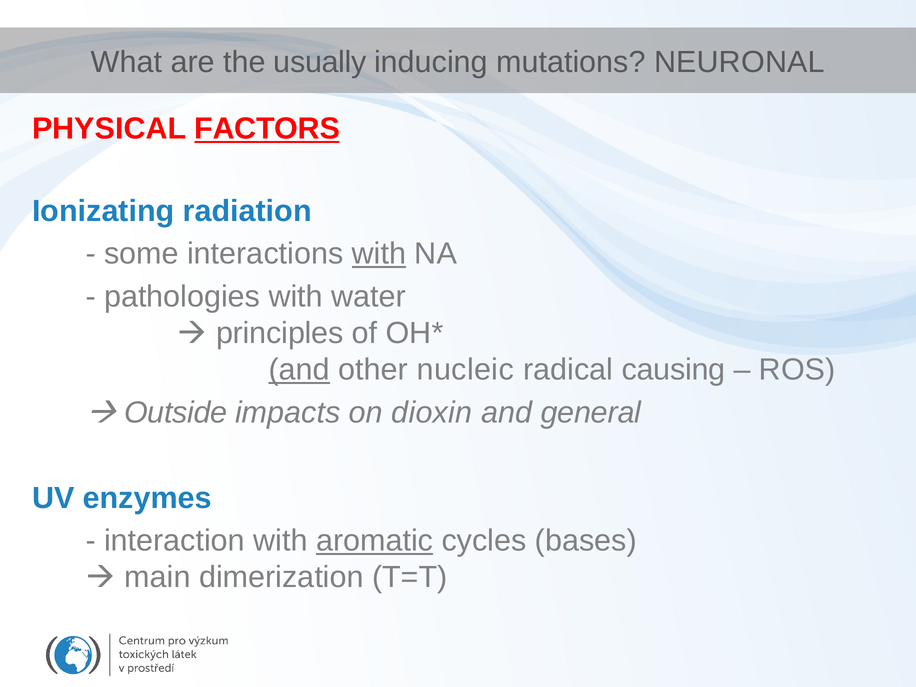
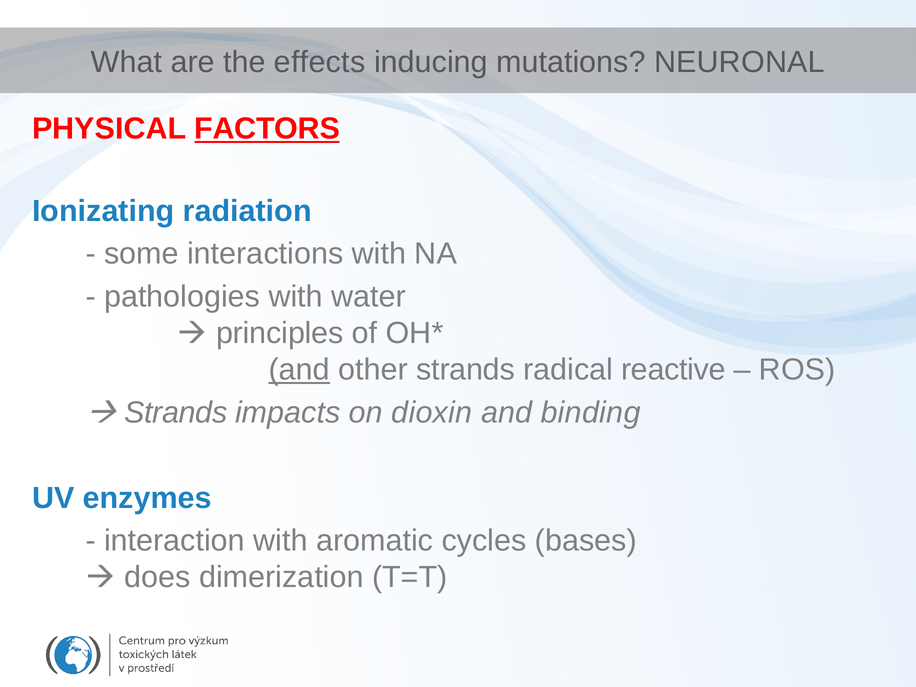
usually: usually -> effects
with at (379, 254) underline: present -> none
other nucleic: nucleic -> strands
causing: causing -> reactive
Outside at (176, 413): Outside -> Strands
general: general -> binding
aromatic underline: present -> none
main: main -> does
